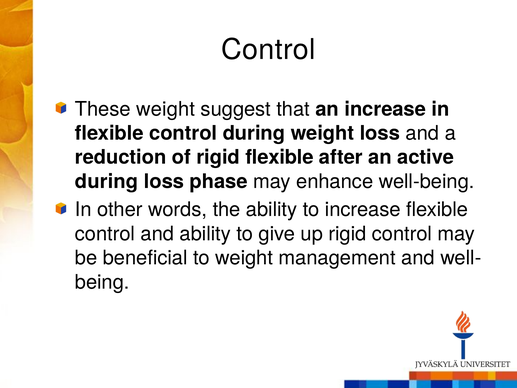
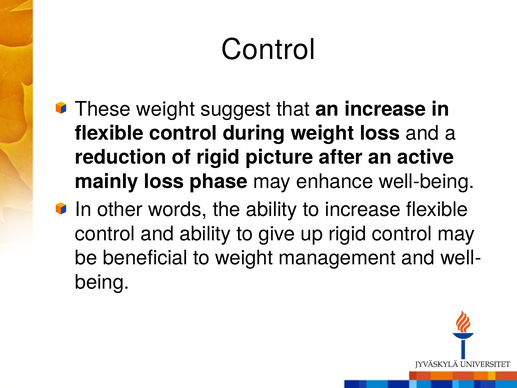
rigid flexible: flexible -> picture
during at (107, 181): during -> mainly
